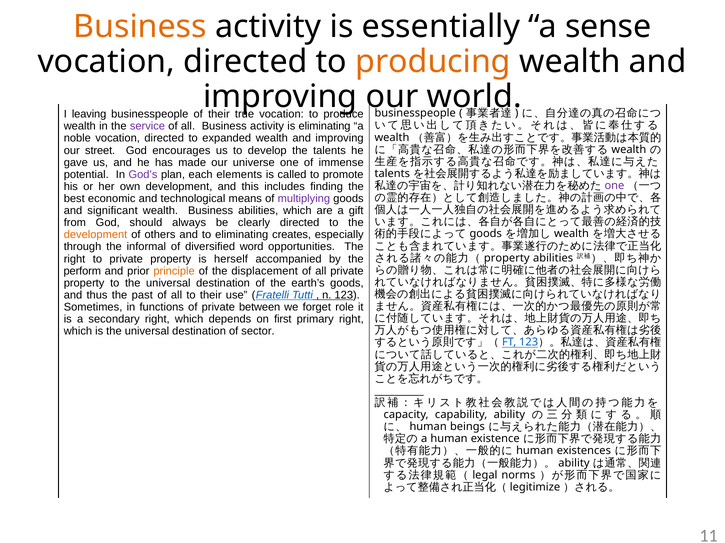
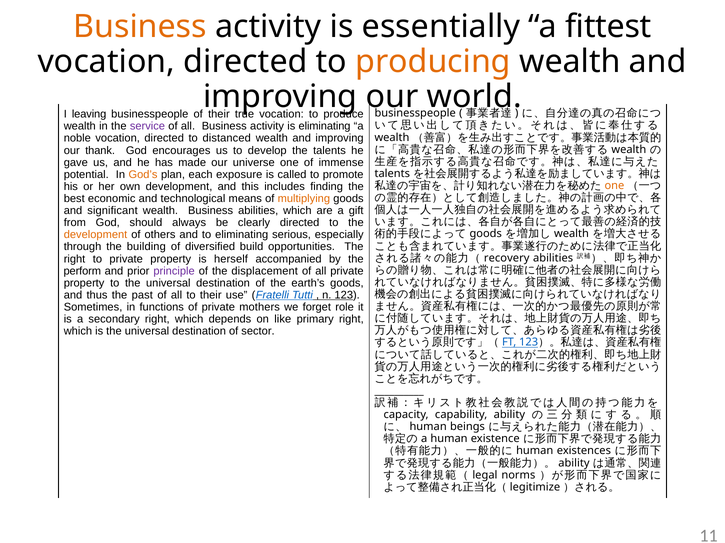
sense: sense -> fittest
expanded: expanded -> distanced
street: street -> thank
God’s colour: purple -> orange
elements: elements -> exposure
one at (614, 186) colour: purple -> orange
multiplying colour: purple -> orange
creates: creates -> serious
informal: informal -> building
word: word -> build
property at (507, 258): property -> recovery
principle colour: orange -> purple
between: between -> mothers
first: first -> like
